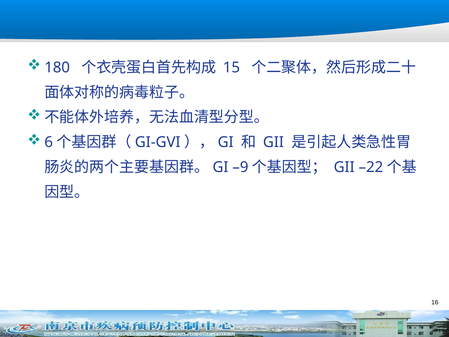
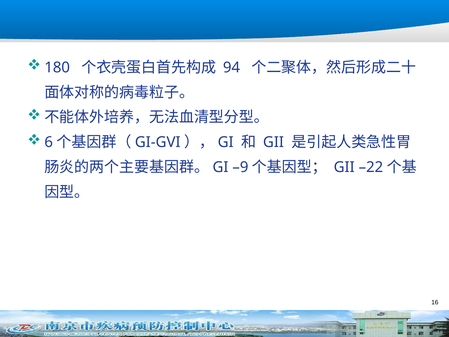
15: 15 -> 94
